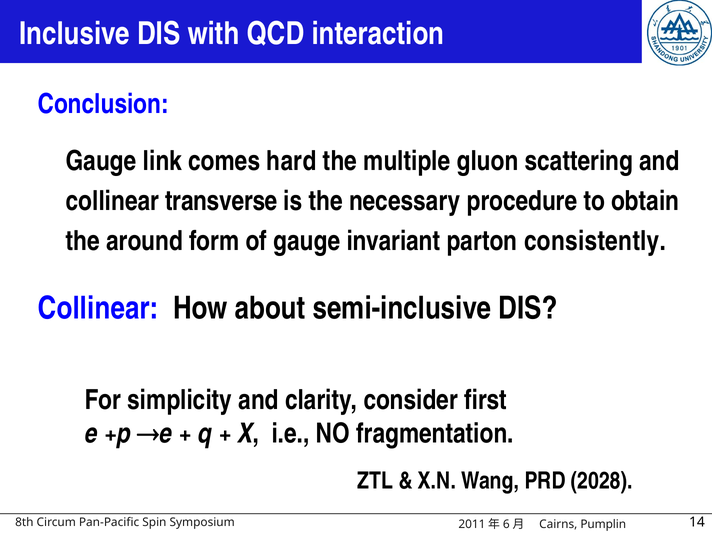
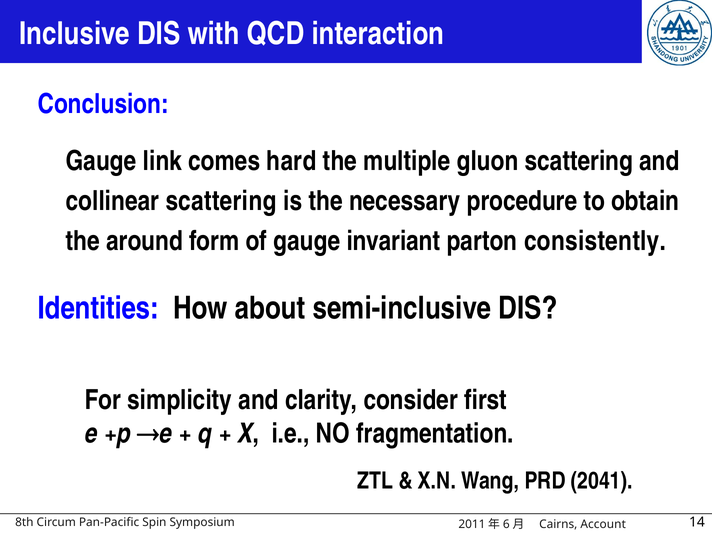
collinear transverse: transverse -> scattering
Collinear at (98, 308): Collinear -> Identities
2028: 2028 -> 2041
Pumplin: Pumplin -> Account
